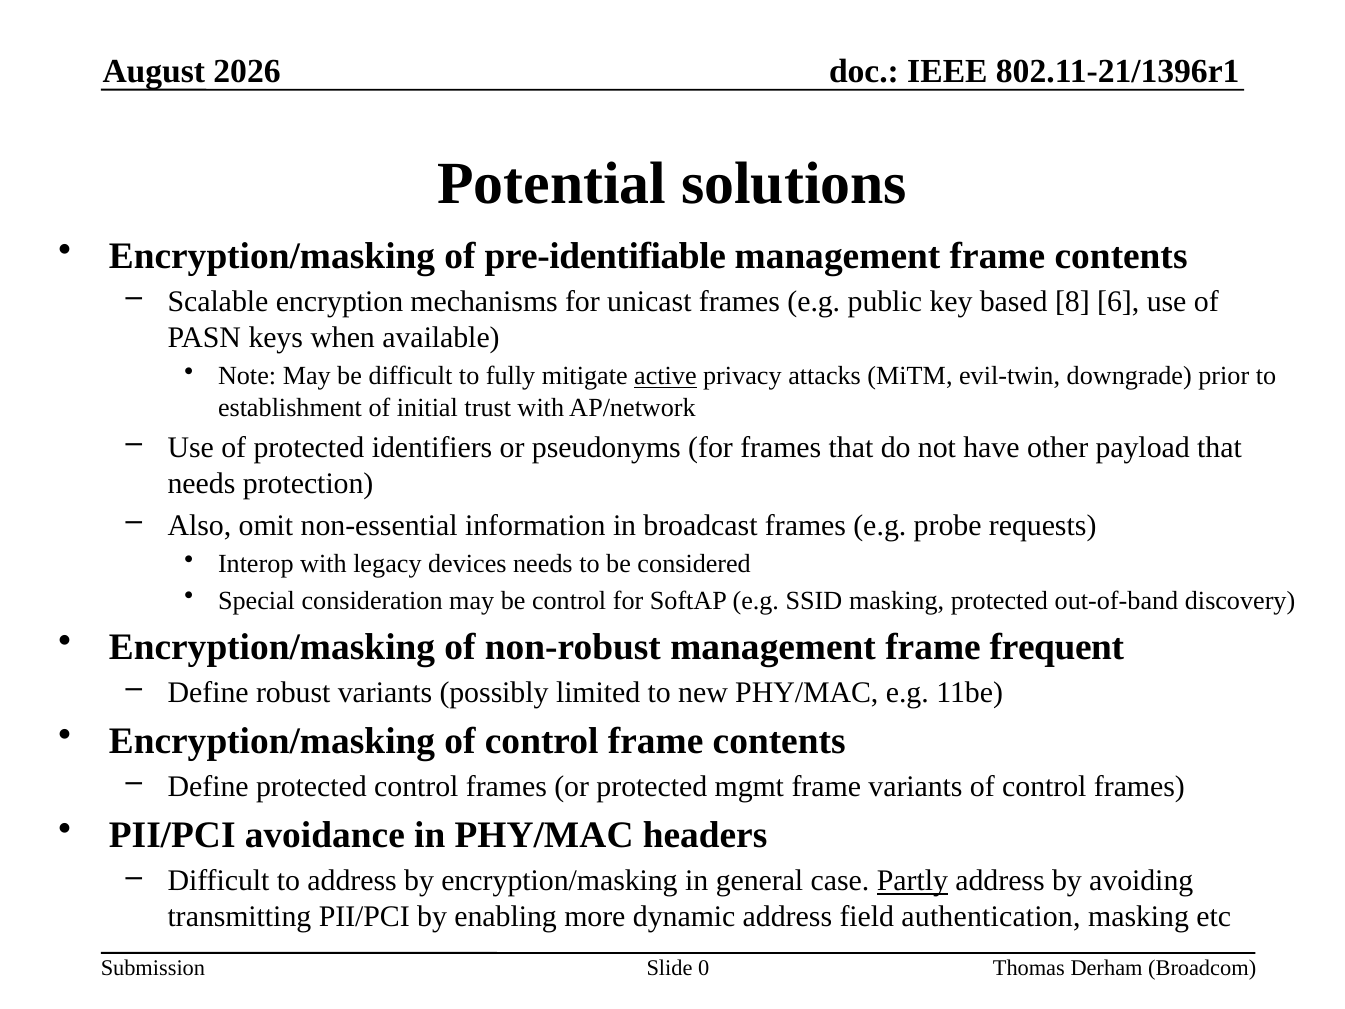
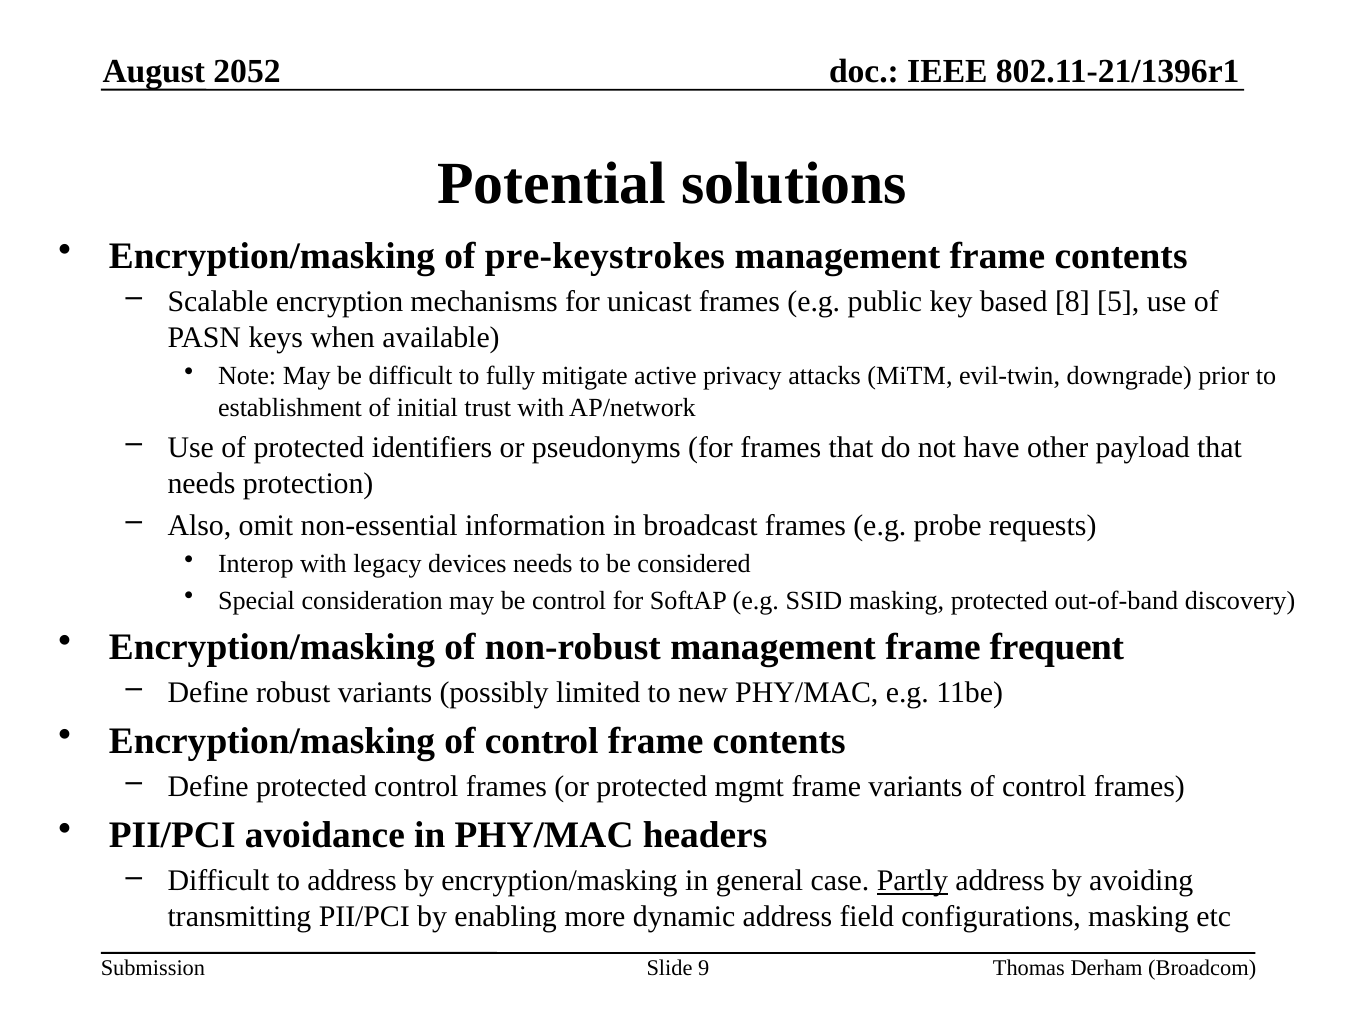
2026: 2026 -> 2052
pre-identifiable: pre-identifiable -> pre-keystrokes
6: 6 -> 5
active underline: present -> none
authentication: authentication -> configurations
0: 0 -> 9
